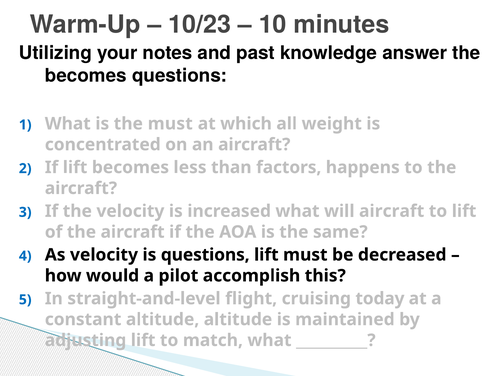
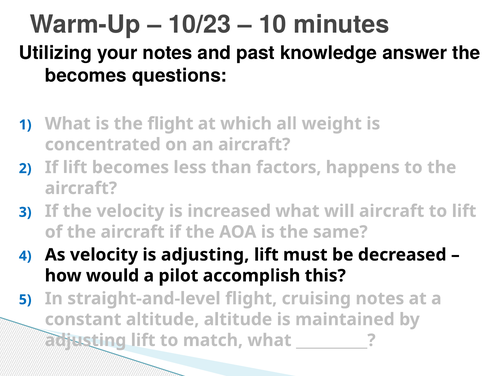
the must: must -> flight
is questions: questions -> adjusting
cruising today: today -> notes
